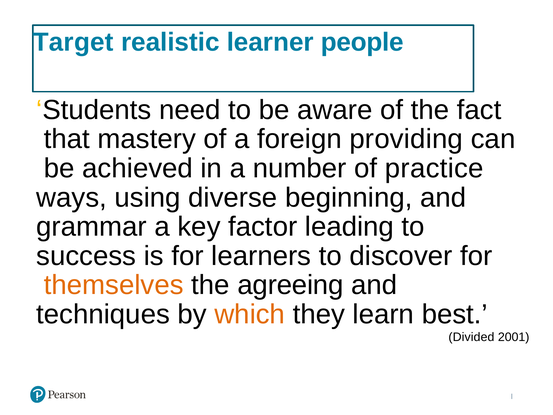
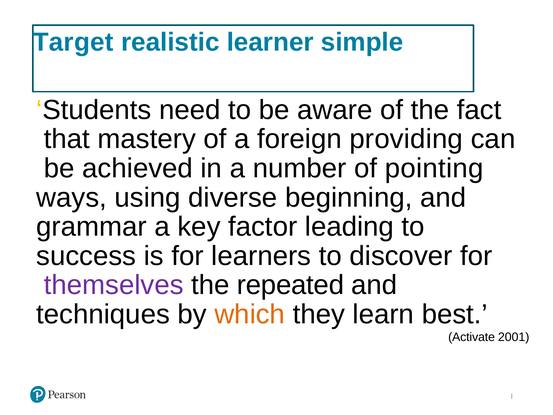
people: people -> simple
practice: practice -> pointing
themselves colour: orange -> purple
agreeing: agreeing -> repeated
Divided: Divided -> Activate
